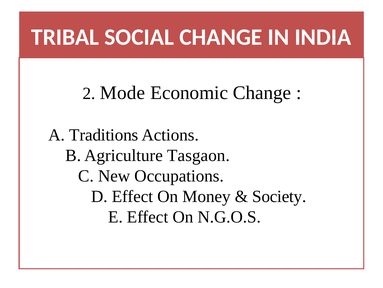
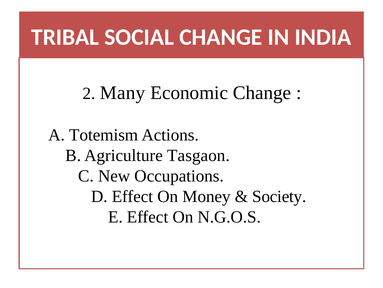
Mode: Mode -> Many
Traditions: Traditions -> Totemism
